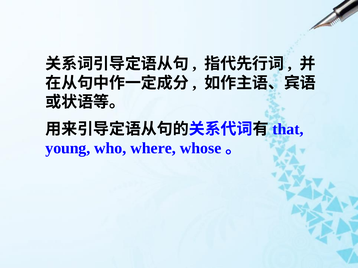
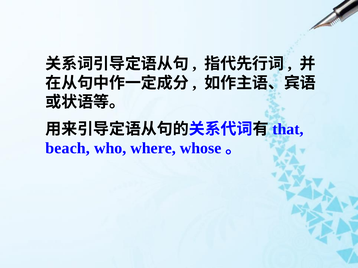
young: young -> beach
